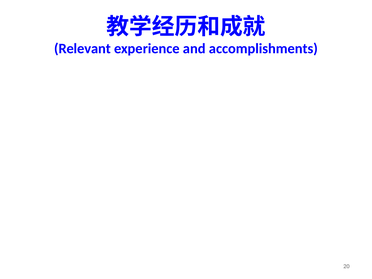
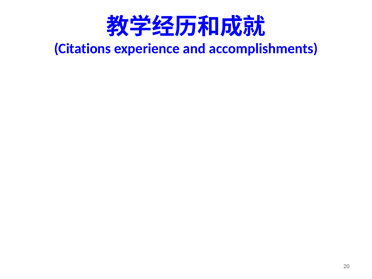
Relevant: Relevant -> Citations
